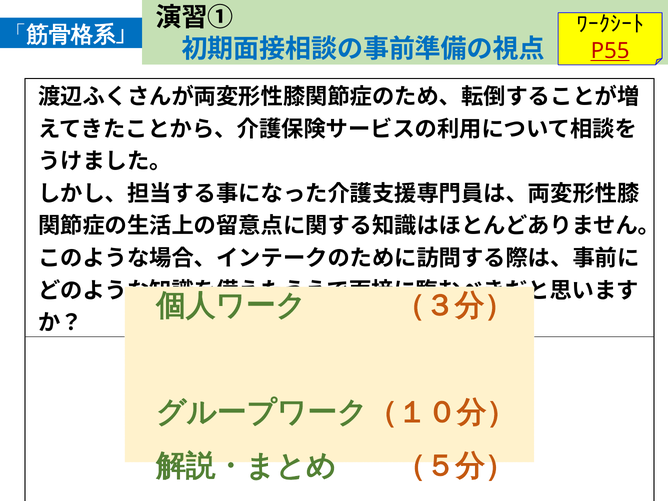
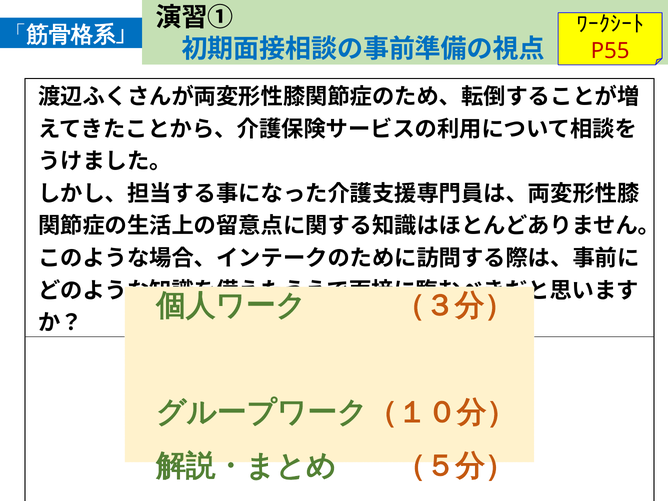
P55 underline: present -> none
